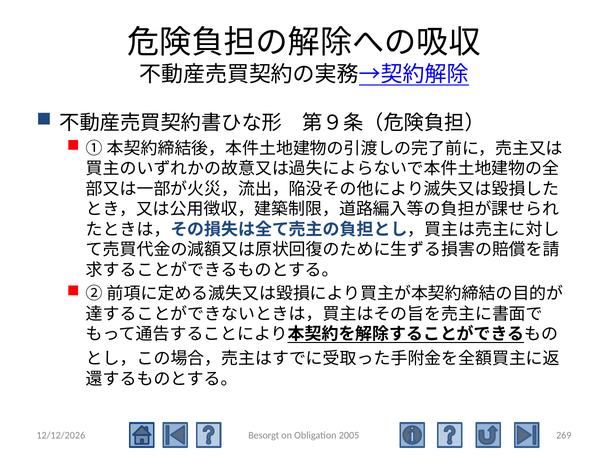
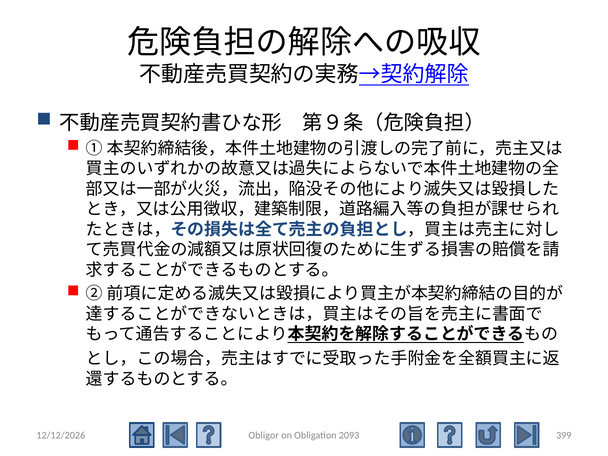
Besorgt: Besorgt -> Obligor
2005: 2005 -> 2093
269: 269 -> 399
